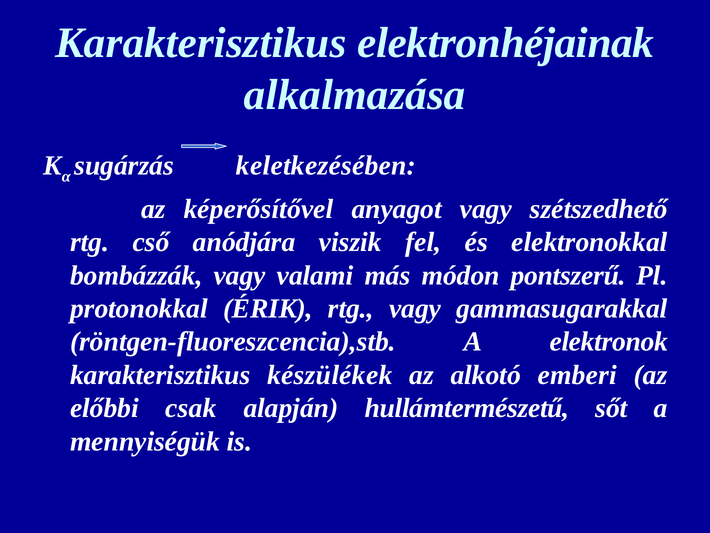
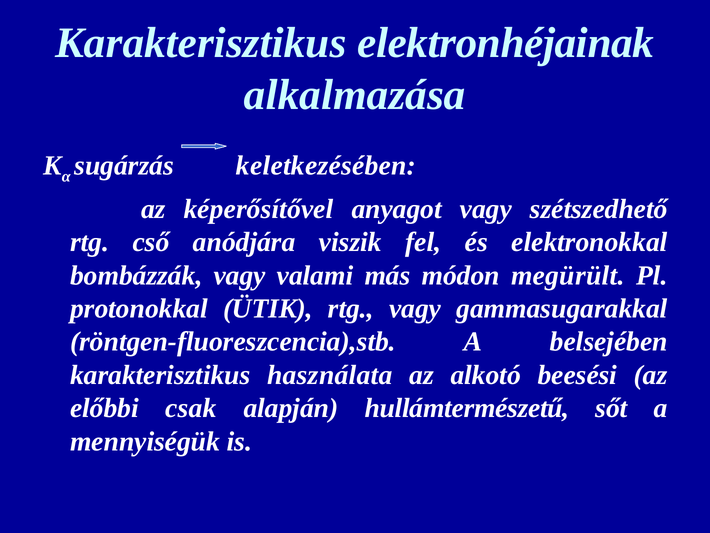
pontszerű: pontszerű -> megürült
ÉRIK: ÉRIK -> ÜTIK
elektronok: elektronok -> belsejében
készülékek: készülékek -> használata
emberi: emberi -> beesési
